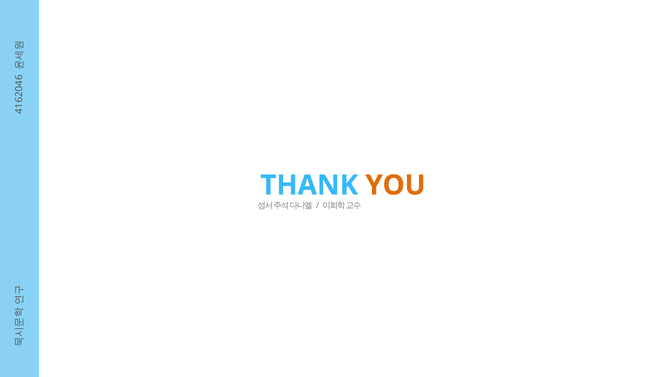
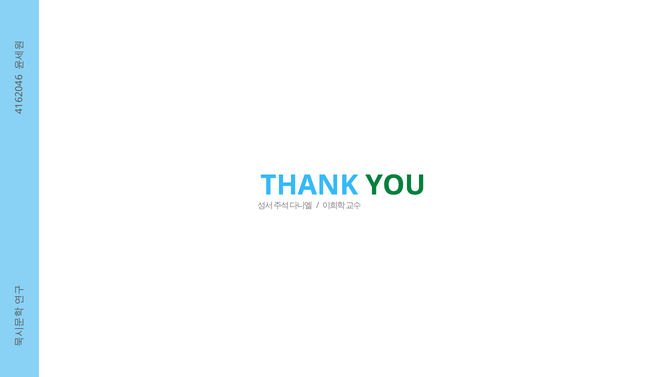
YOU colour: orange -> green
